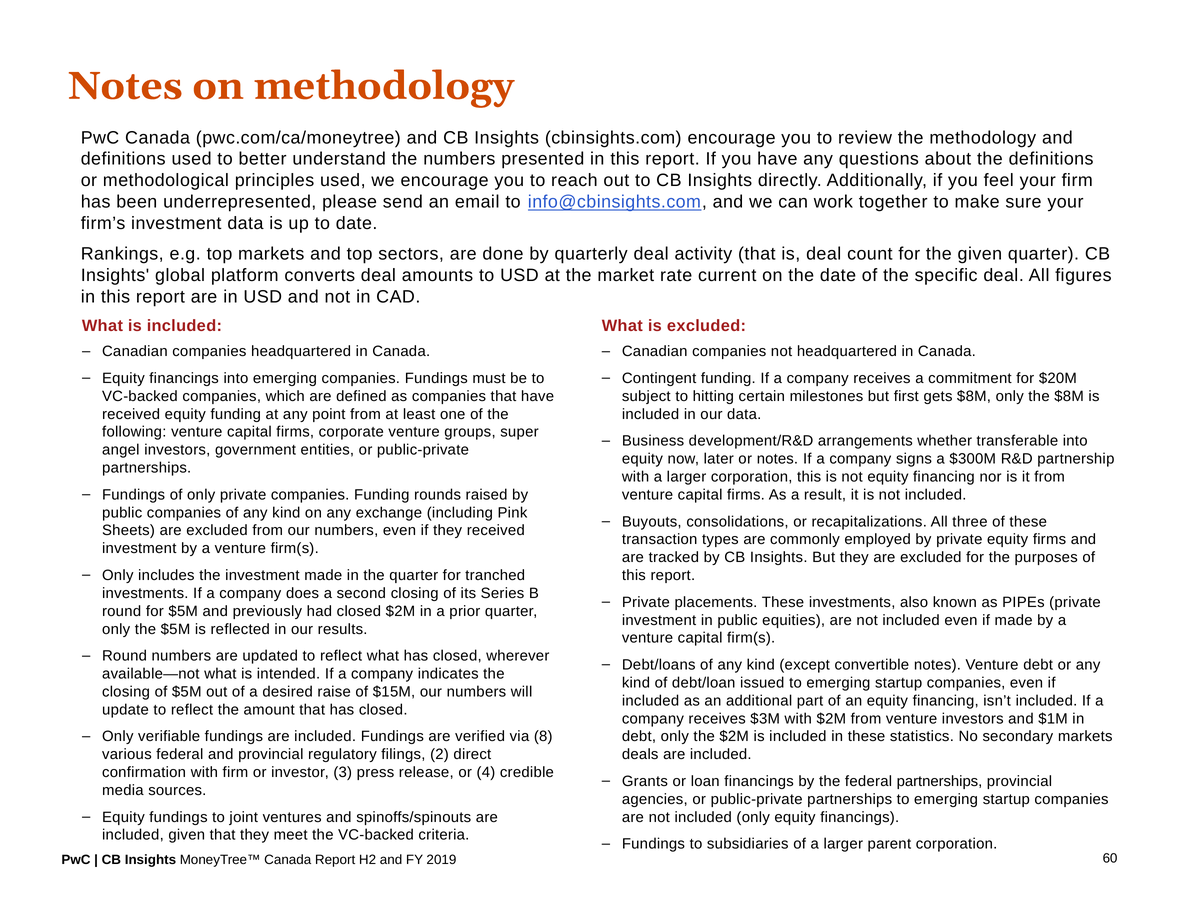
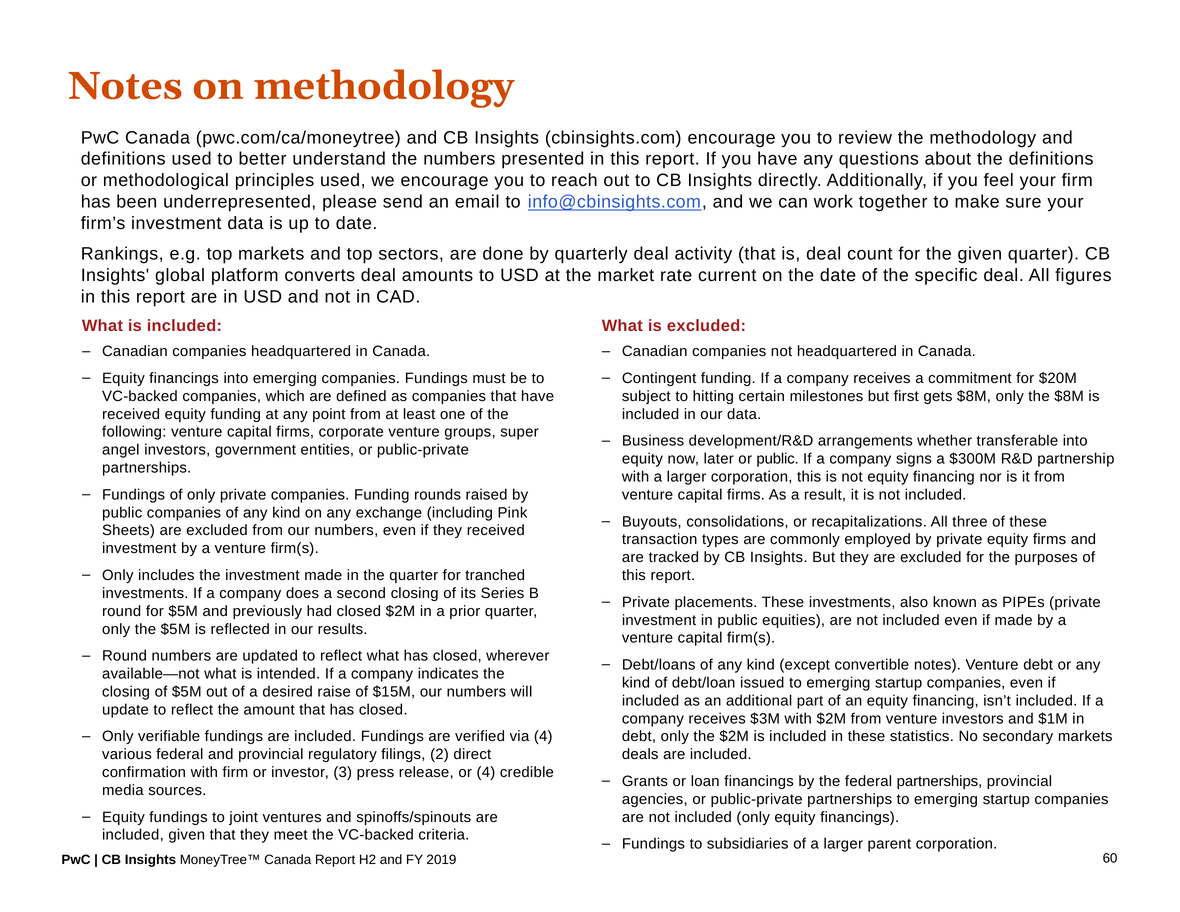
or notes: notes -> public
via 8: 8 -> 4
